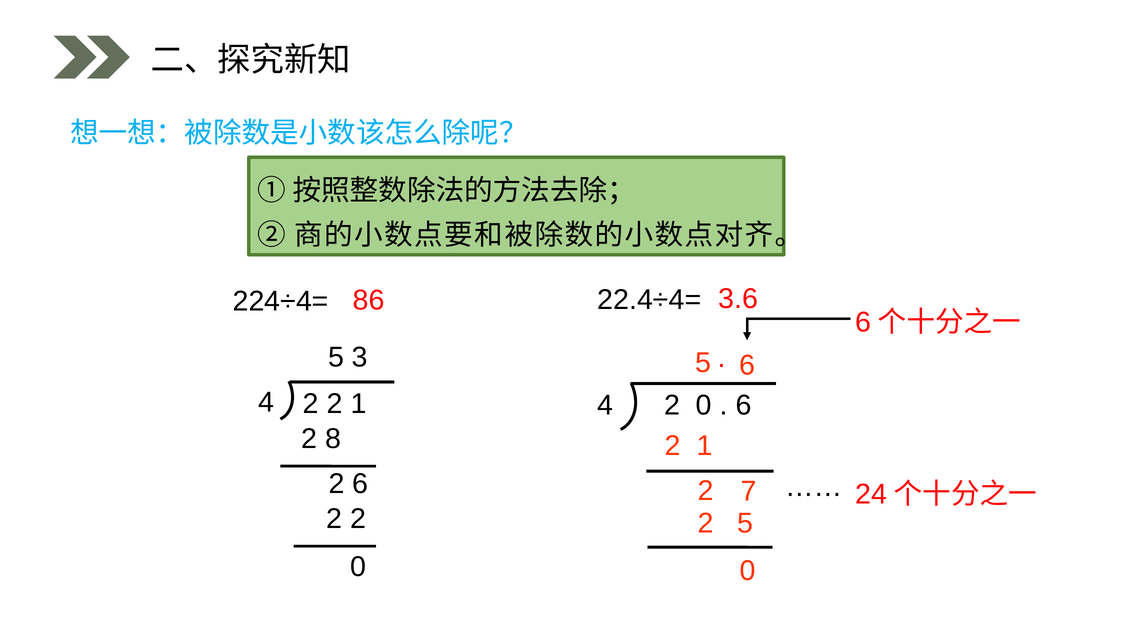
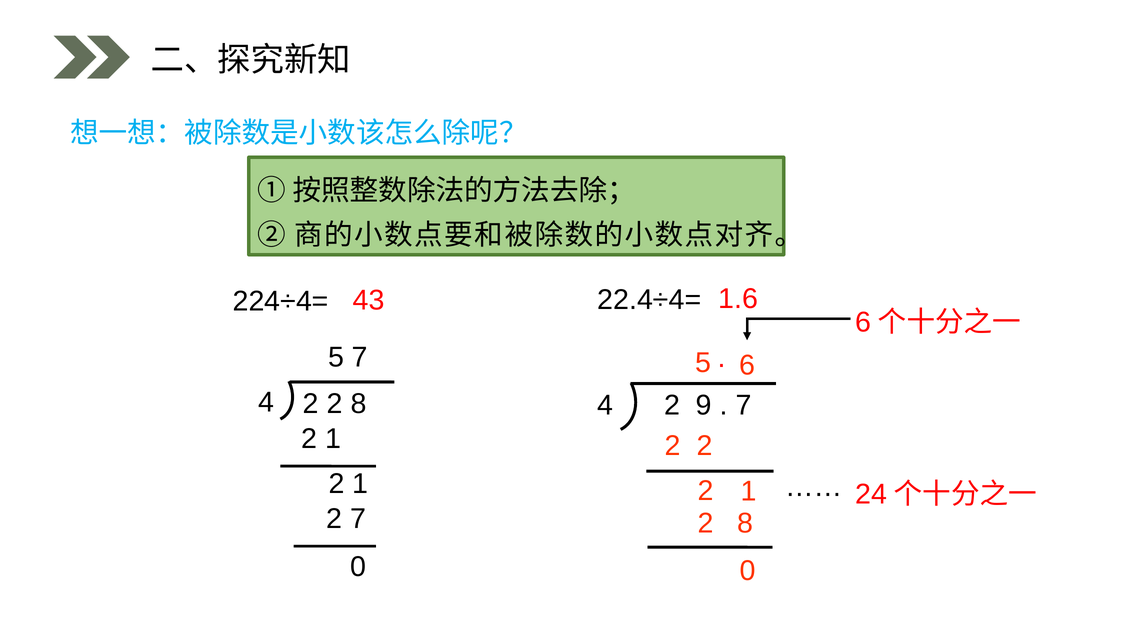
3.6: 3.6 -> 1.6
86: 86 -> 43
5 3: 3 -> 7
2 2 1: 1 -> 8
0 at (704, 406): 0 -> 9
6 at (744, 406): 6 -> 7
8 at (333, 439): 8 -> 1
1 at (704, 446): 1 -> 2
6 at (360, 484): 6 -> 1
7 at (749, 492): 7 -> 1
2 at (358, 519): 2 -> 7
5 at (745, 524): 5 -> 8
